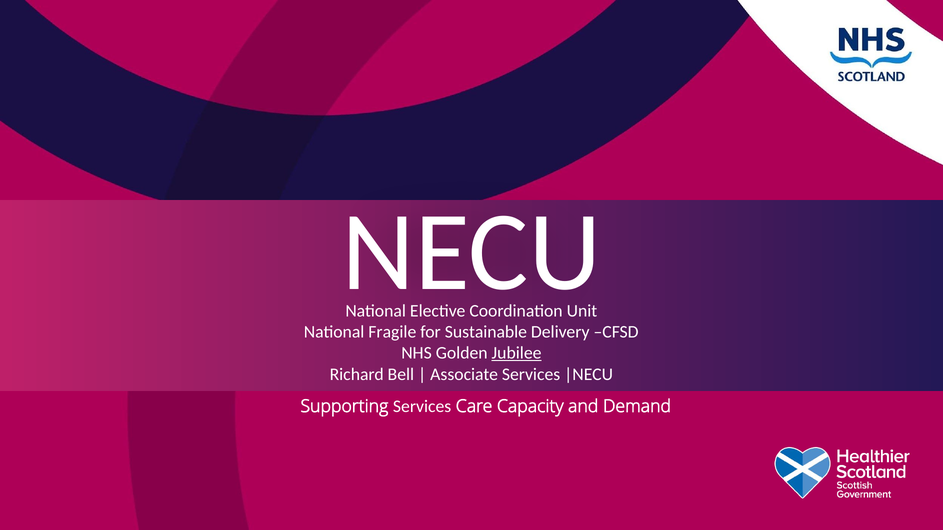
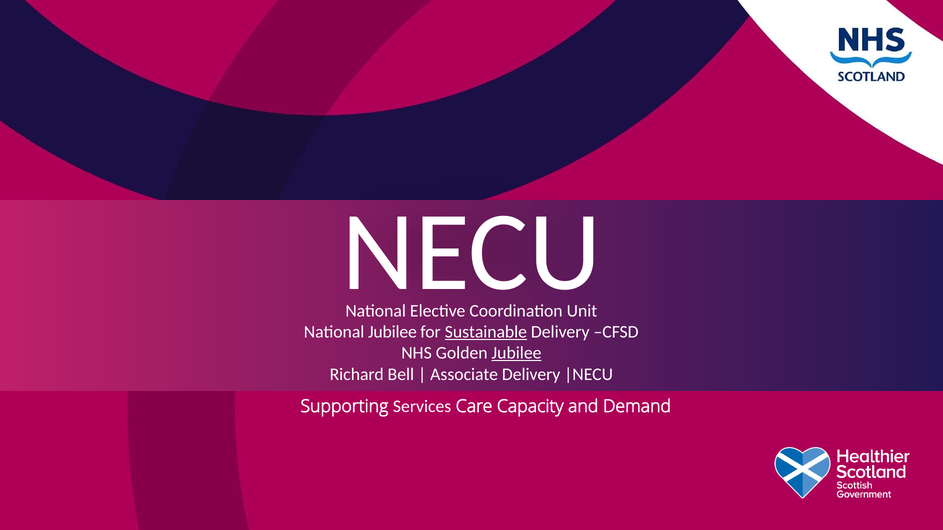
National Fragile: Fragile -> Jubilee
Sustainable underline: none -> present
Associate Services: Services -> Delivery
